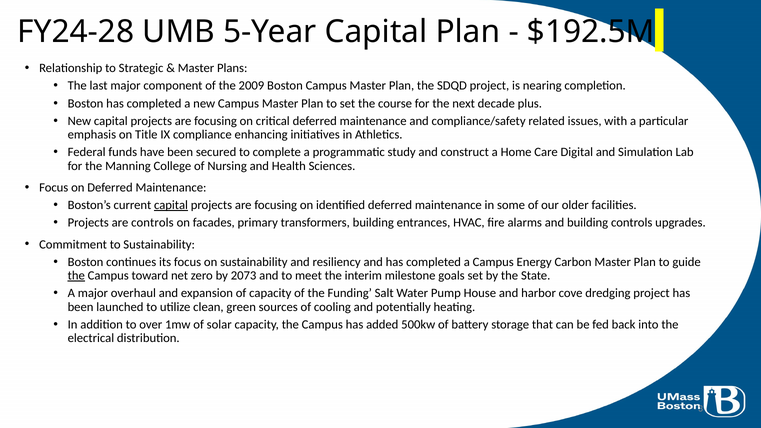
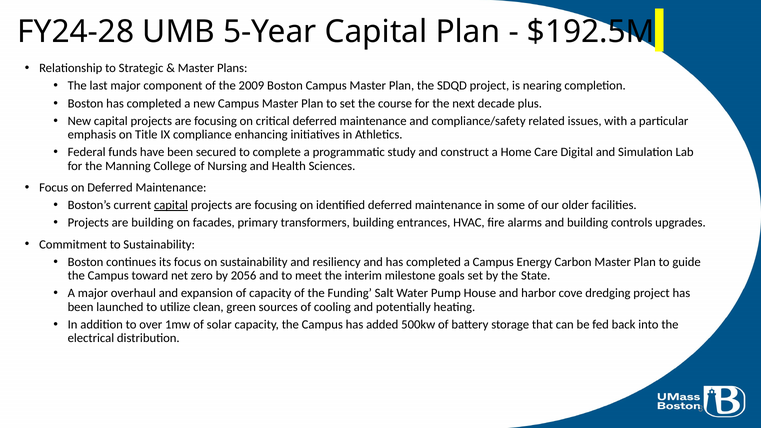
are controls: controls -> building
the at (76, 276) underline: present -> none
2073: 2073 -> 2056
